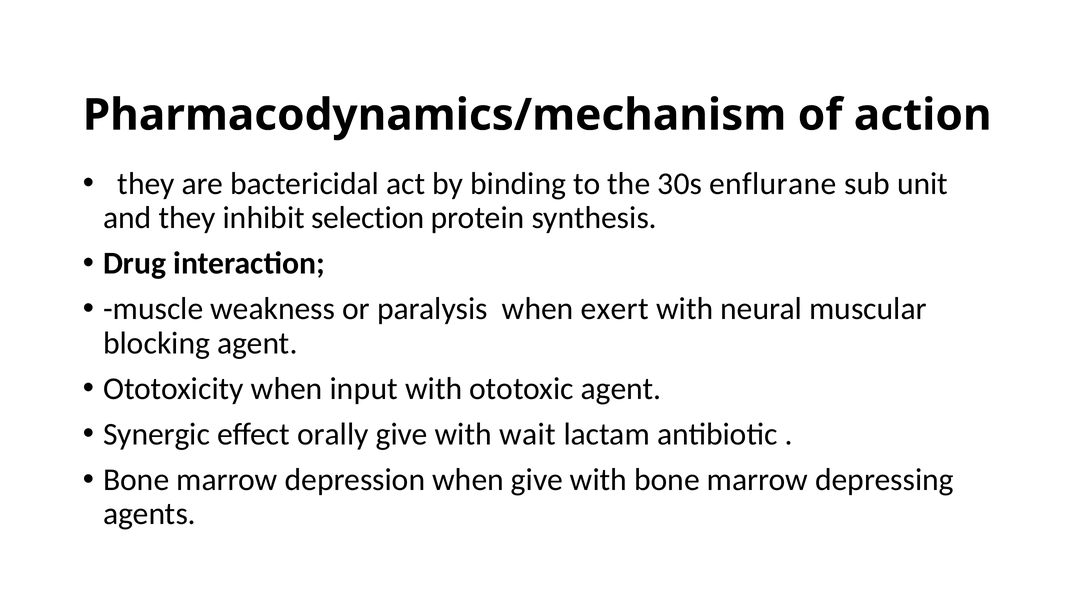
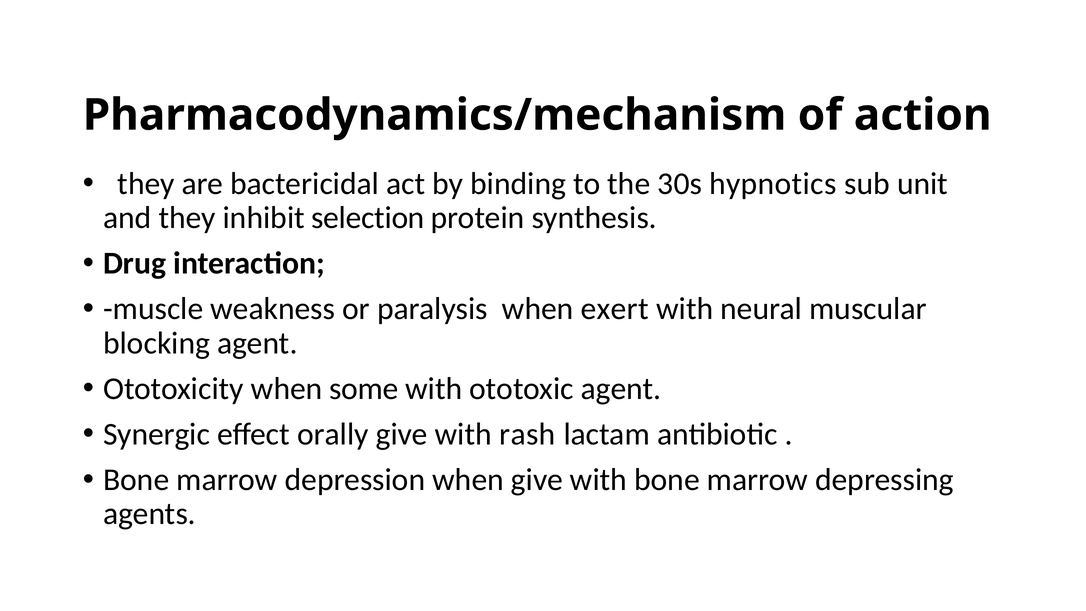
enflurane: enflurane -> hypnotics
input: input -> some
wait: wait -> rash
